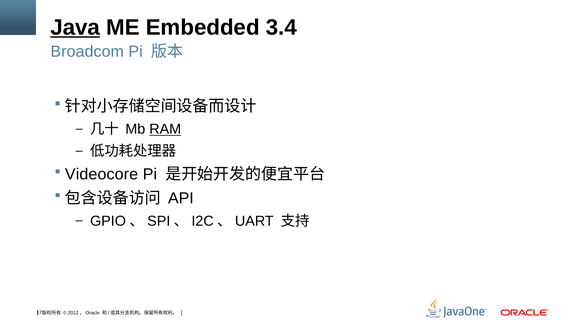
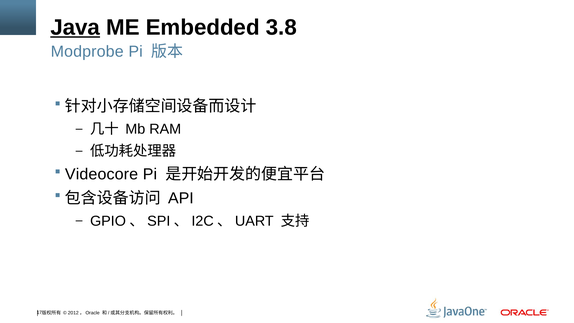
3.4: 3.4 -> 3.8
Broadcom: Broadcom -> Modprobe
RAM underline: present -> none
